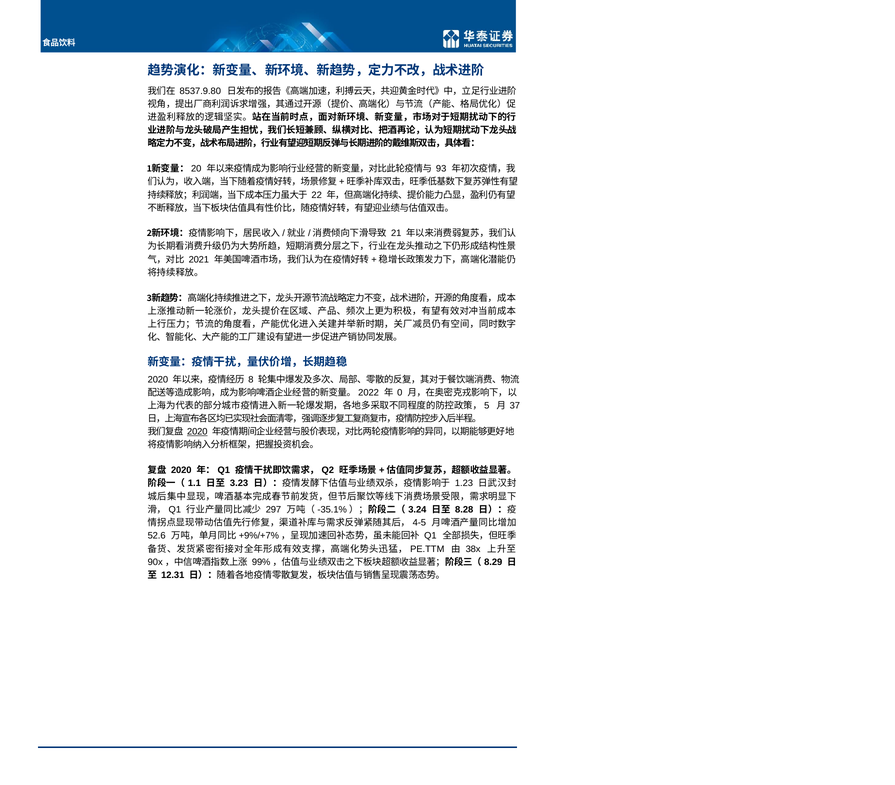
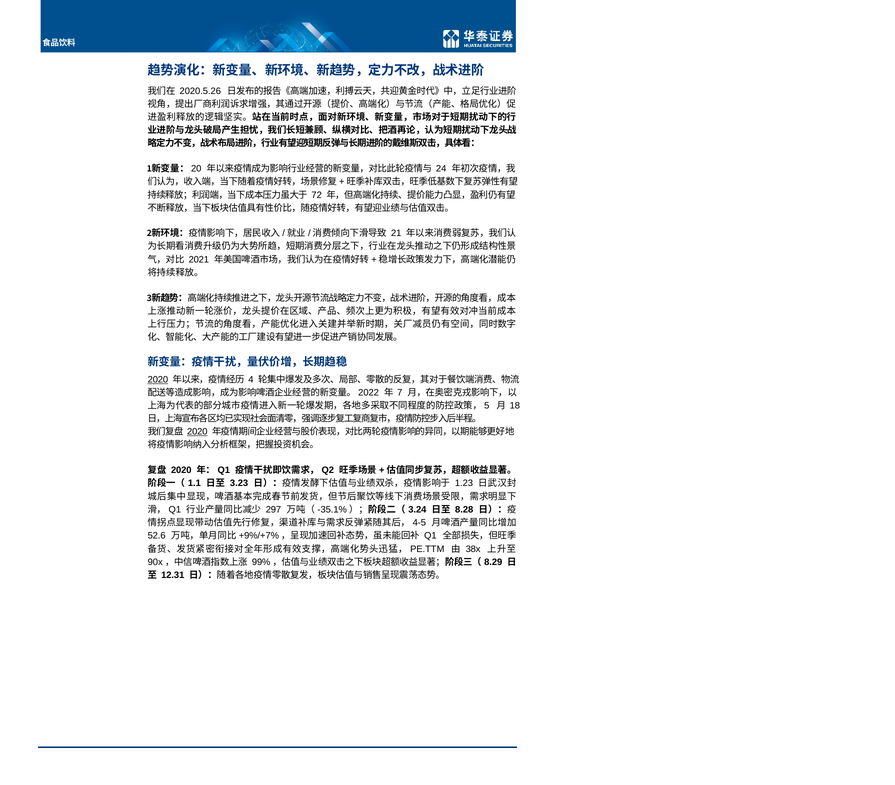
8537.9.80: 8537.9.80 -> 2020.5.26
93: 93 -> 24
22: 22 -> 72
2020 at (158, 380) underline: none -> present
8: 8 -> 4
0: 0 -> 7
37: 37 -> 18
